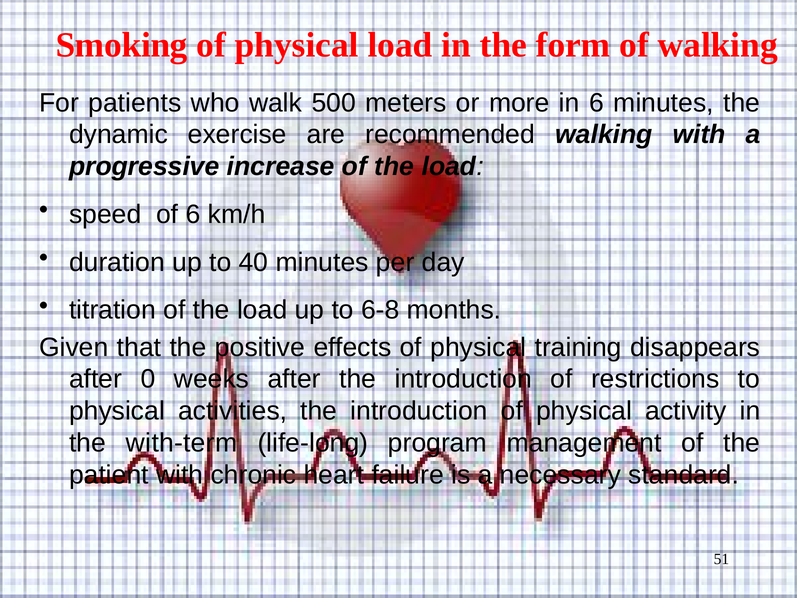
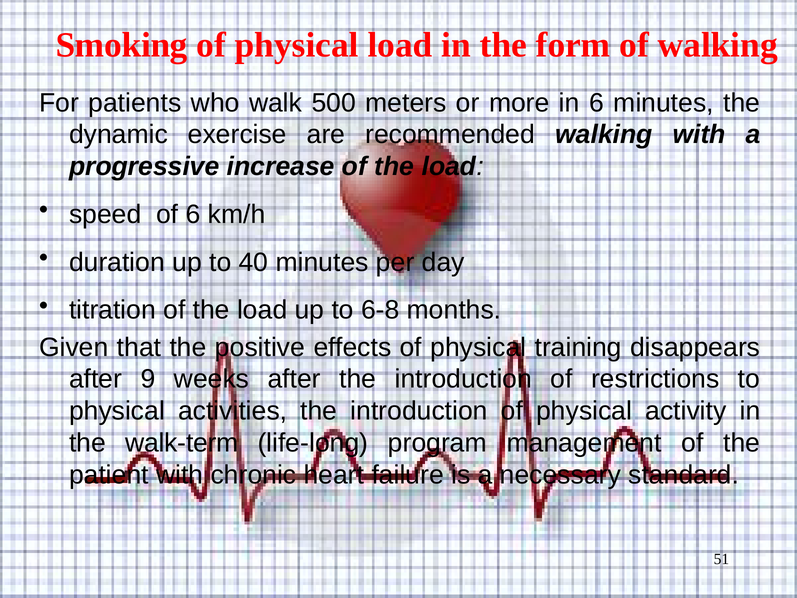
0: 0 -> 9
with-term: with-term -> walk-term
